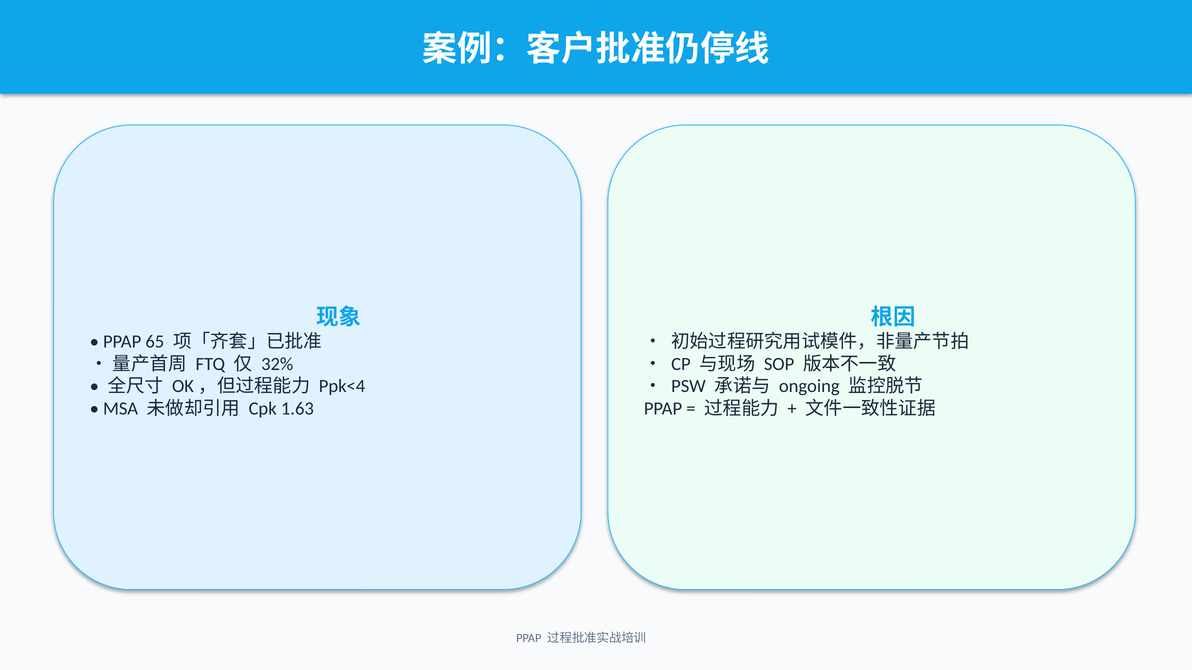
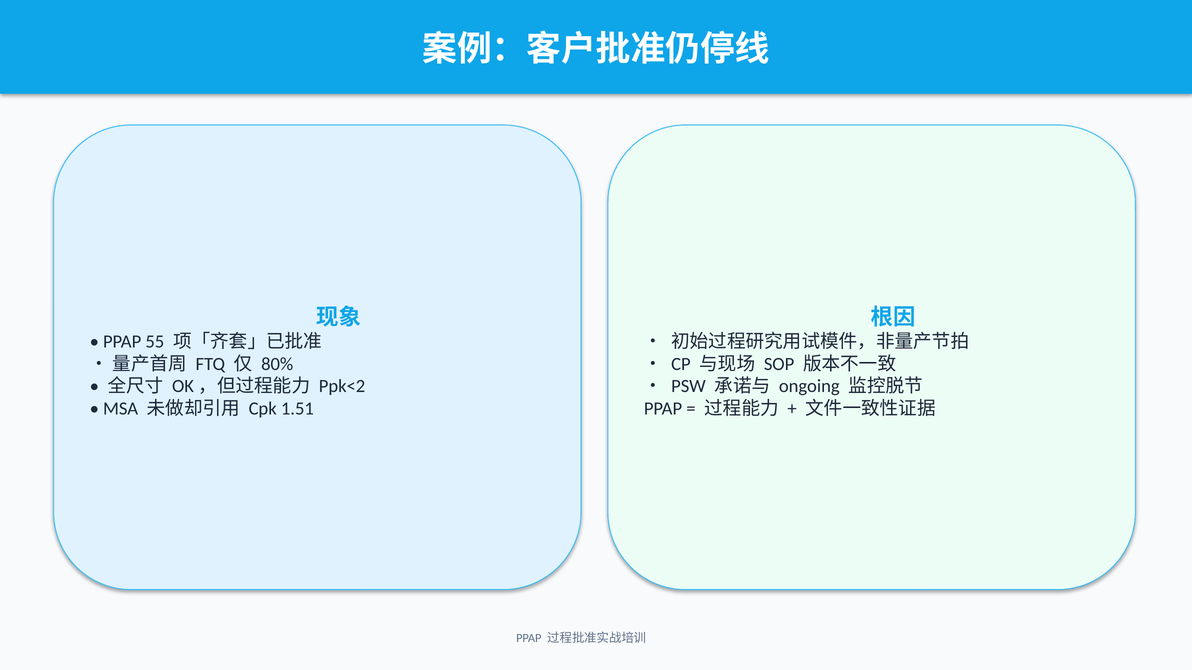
65: 65 -> 55
32%: 32% -> 80%
Ppk<4: Ppk<4 -> Ppk<2
1.63: 1.63 -> 1.51
